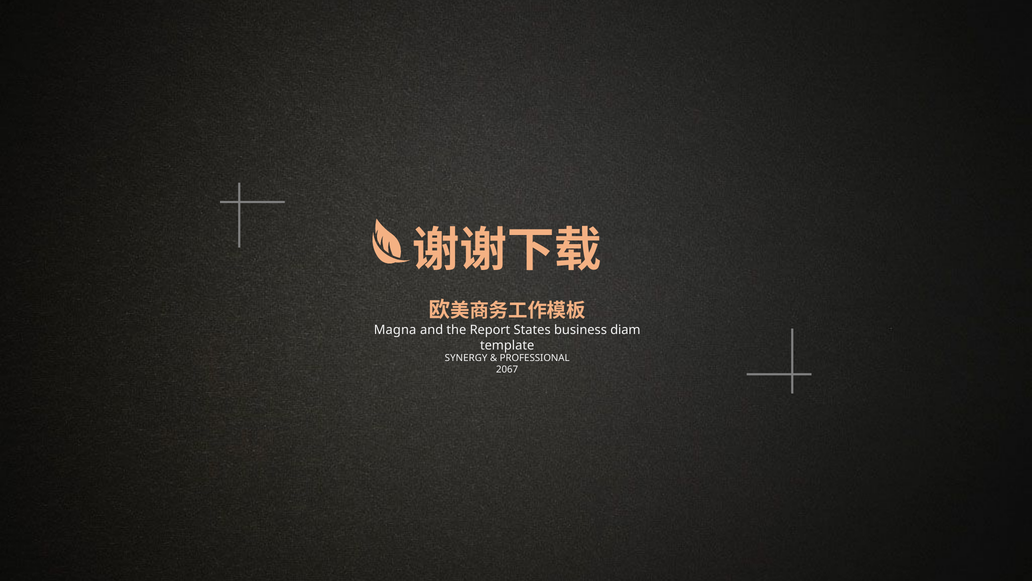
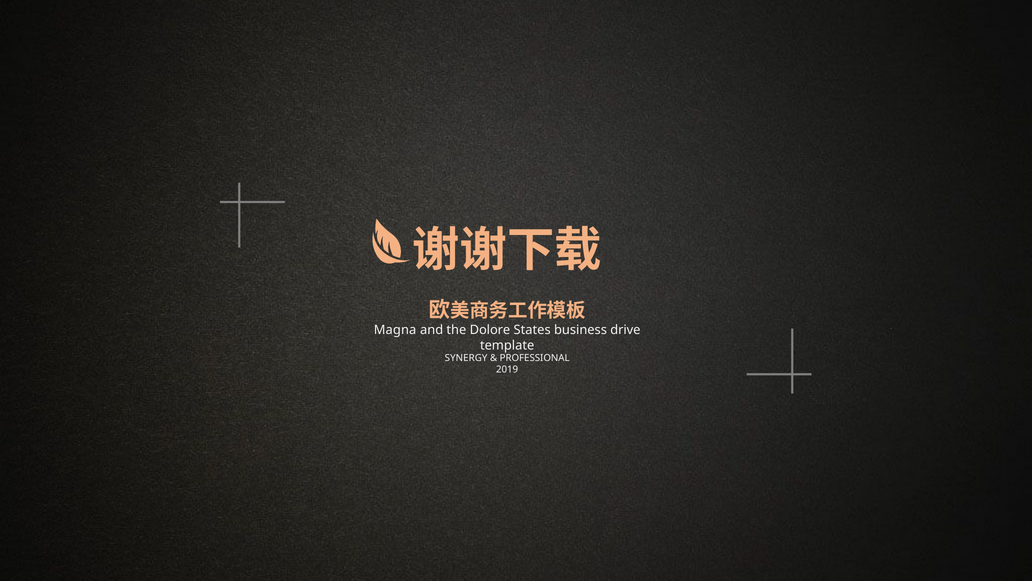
Report: Report -> Dolore
diam: diam -> drive
2067: 2067 -> 2019
